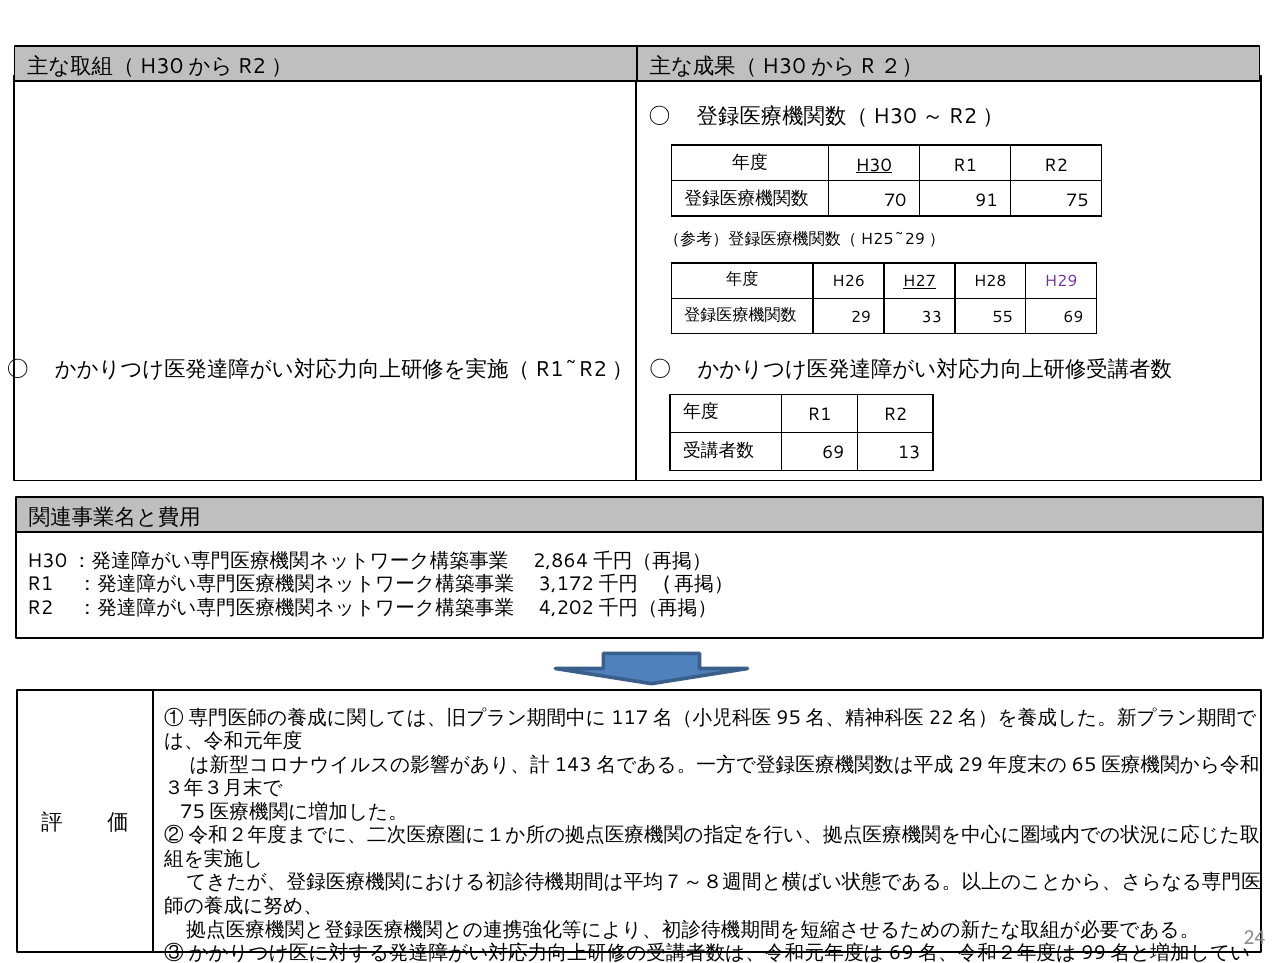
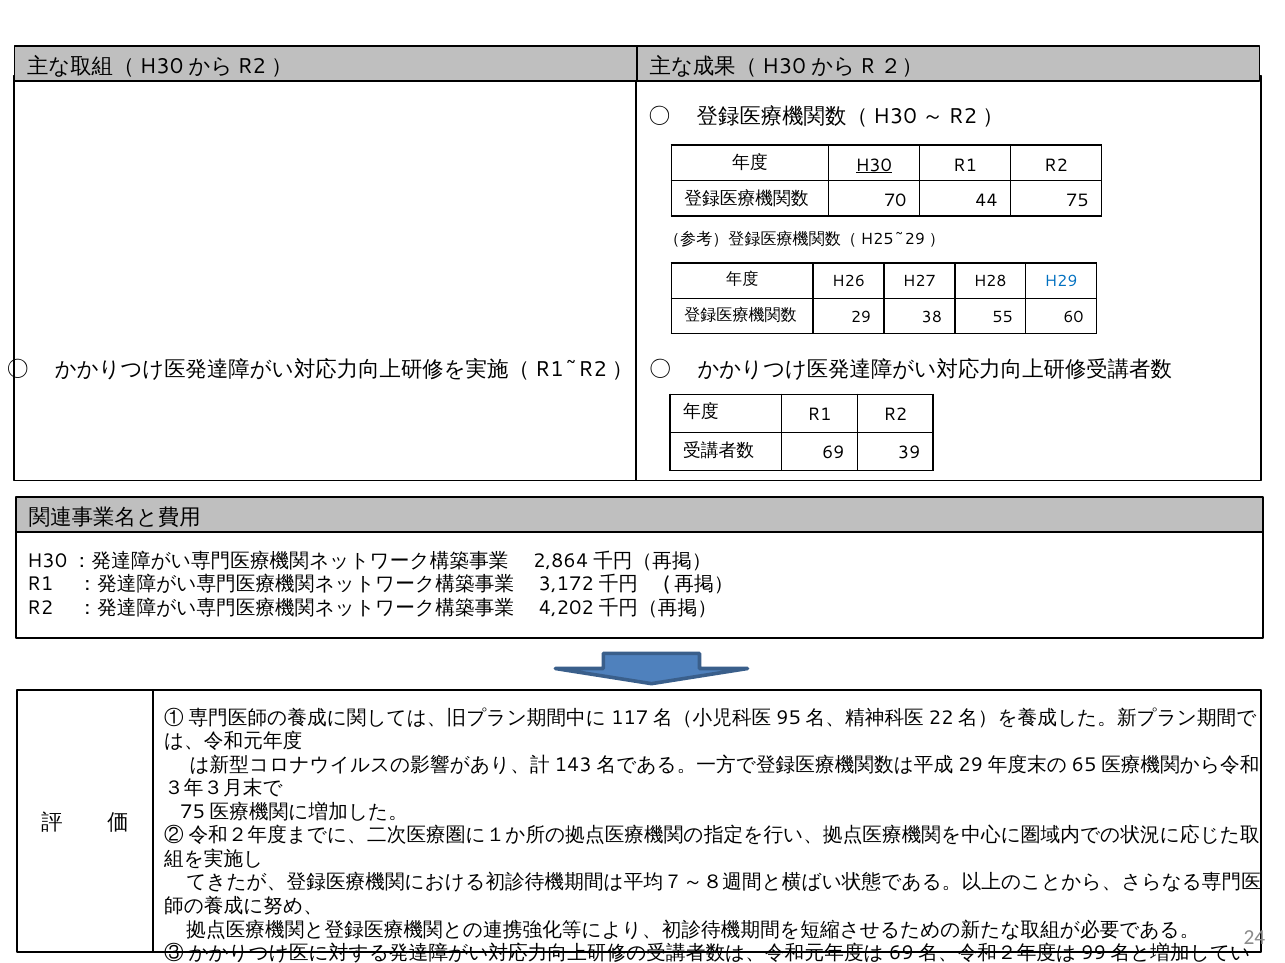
91: 91 -> 44
H27 underline: present -> none
H29 colour: purple -> blue
33: 33 -> 38
55 69: 69 -> 60
13: 13 -> 39
